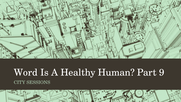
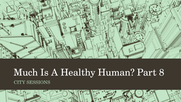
Word: Word -> Much
9: 9 -> 8
